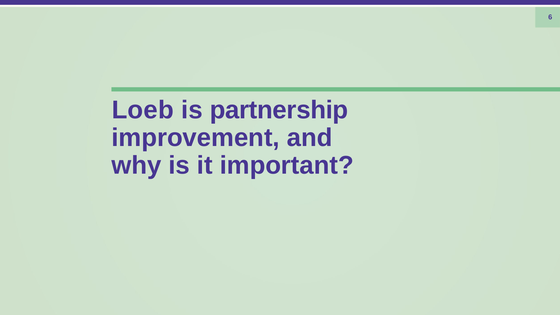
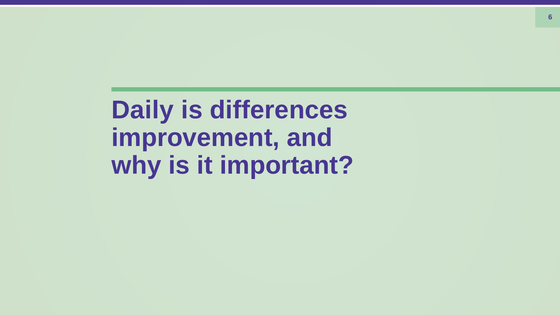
Loeb: Loeb -> Daily
partnership: partnership -> differences
